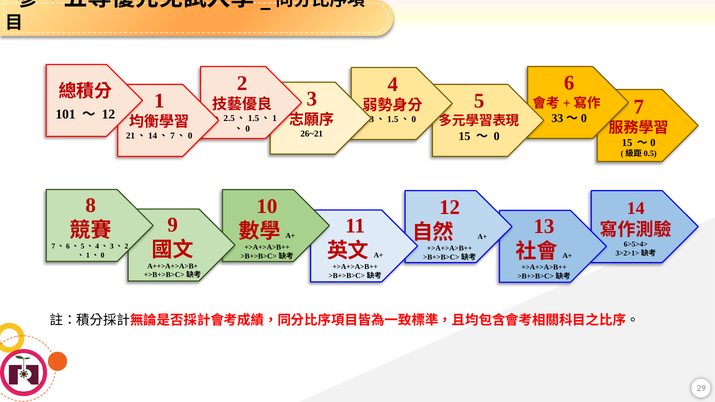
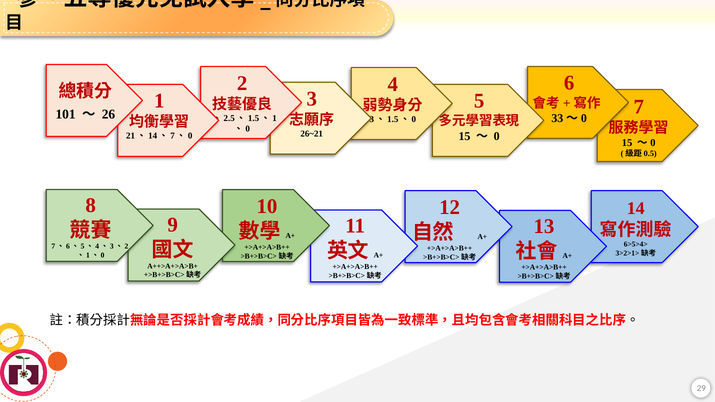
12 at (108, 114): 12 -> 26
